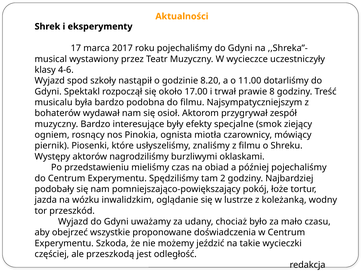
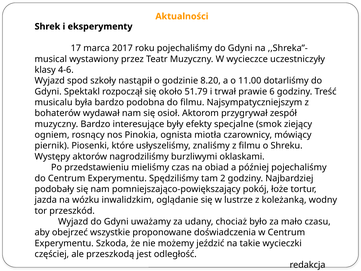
17.00: 17.00 -> 51.79
8: 8 -> 6
